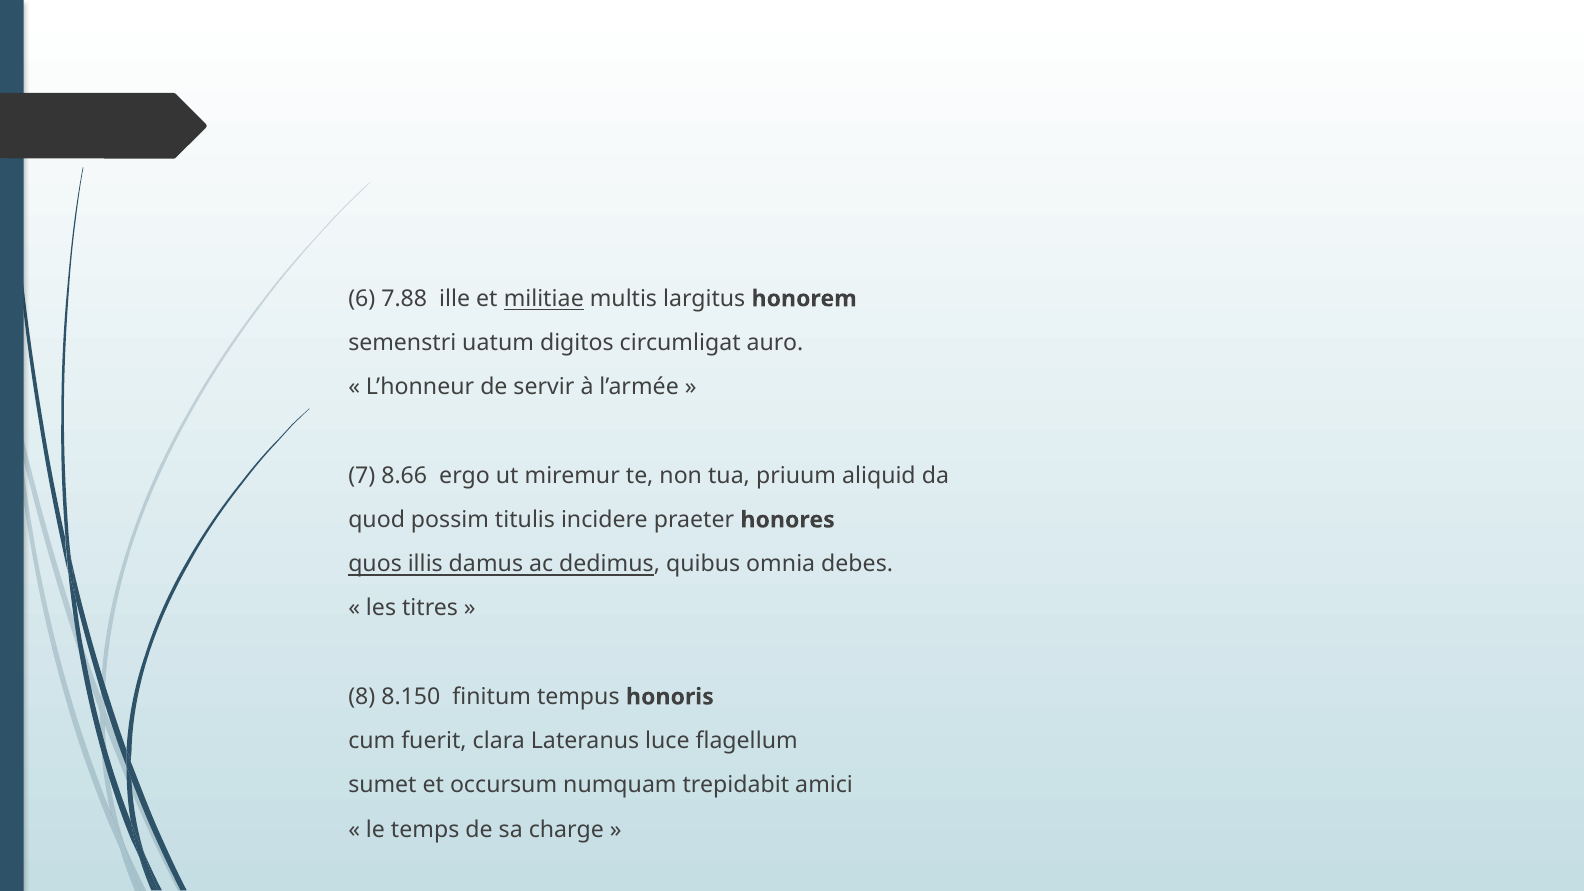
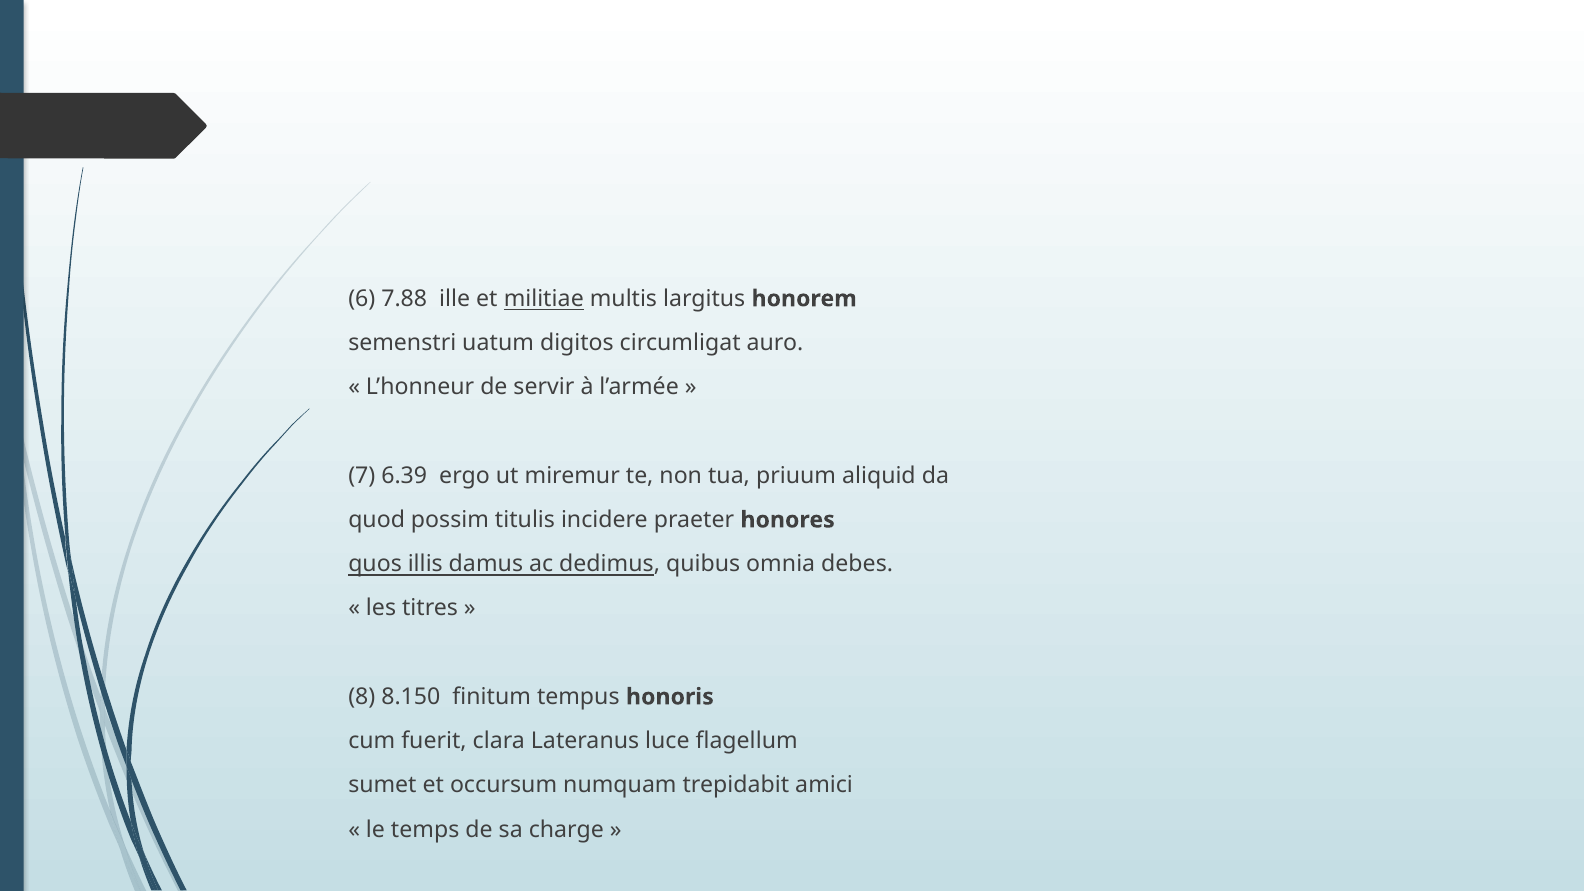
8.66: 8.66 -> 6.39
